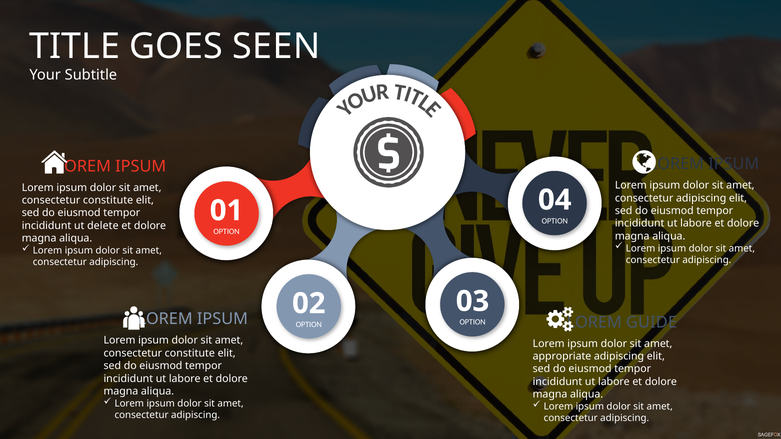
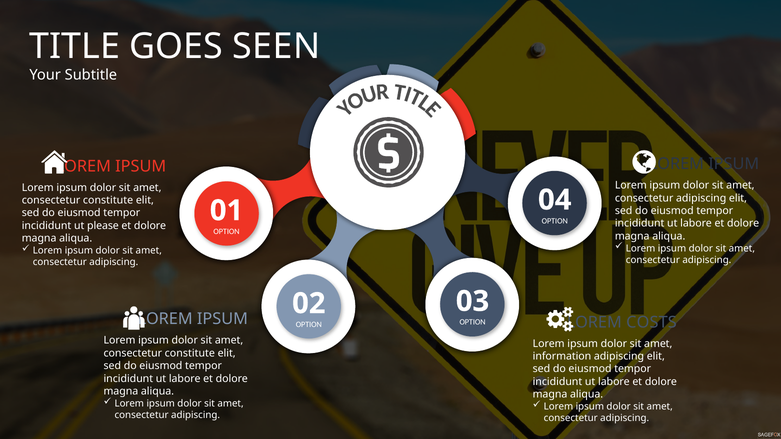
delete: delete -> please
GUIDE: GUIDE -> COSTS
appropriate: appropriate -> information
